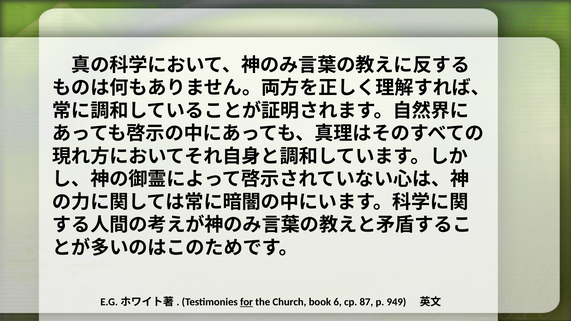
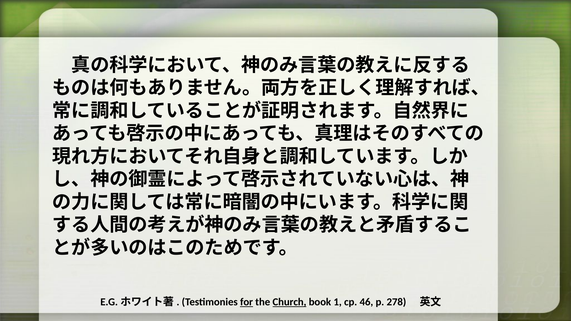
Church underline: none -> present
6: 6 -> 1
87: 87 -> 46
949: 949 -> 278
